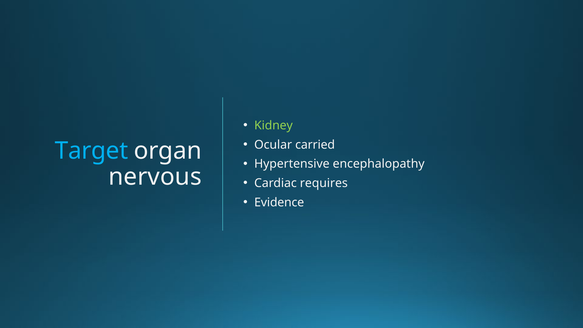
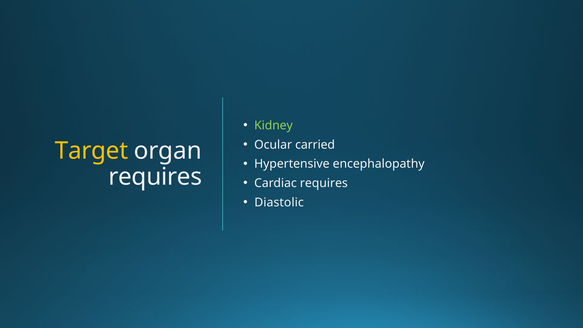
Target colour: light blue -> yellow
nervous at (155, 177): nervous -> requires
Evidence: Evidence -> Diastolic
